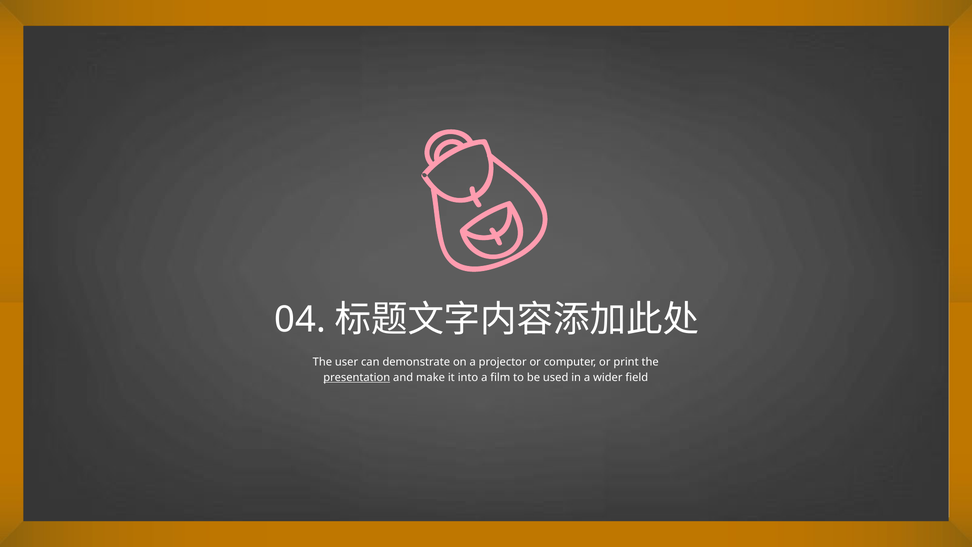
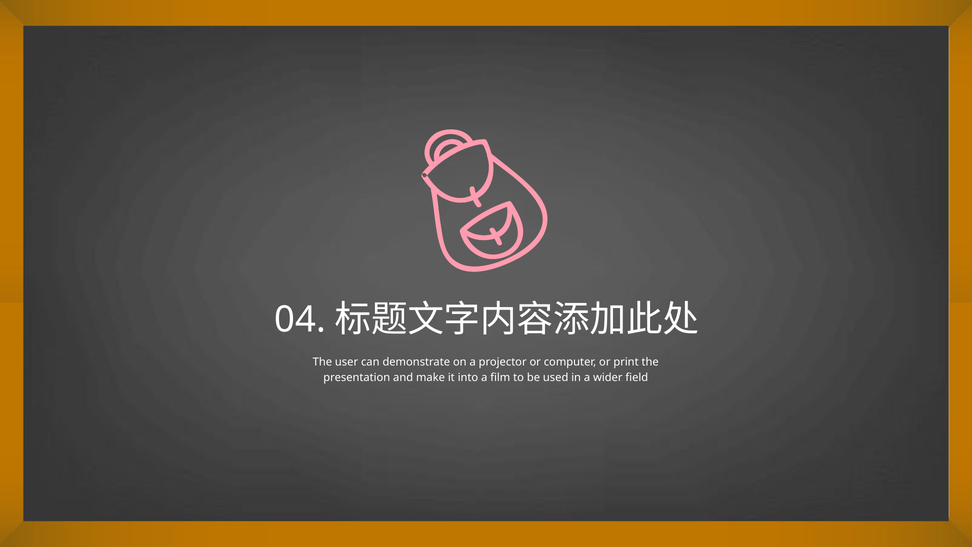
presentation underline: present -> none
